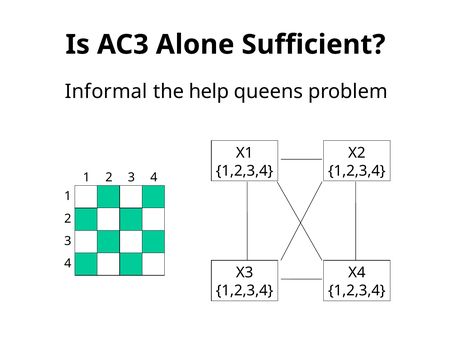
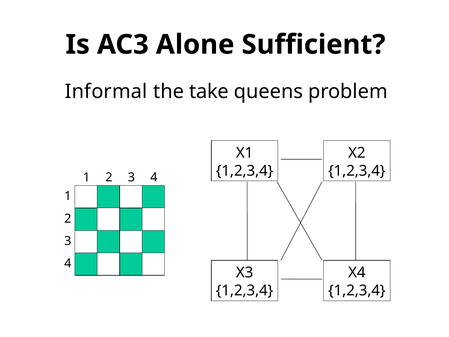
help: help -> take
